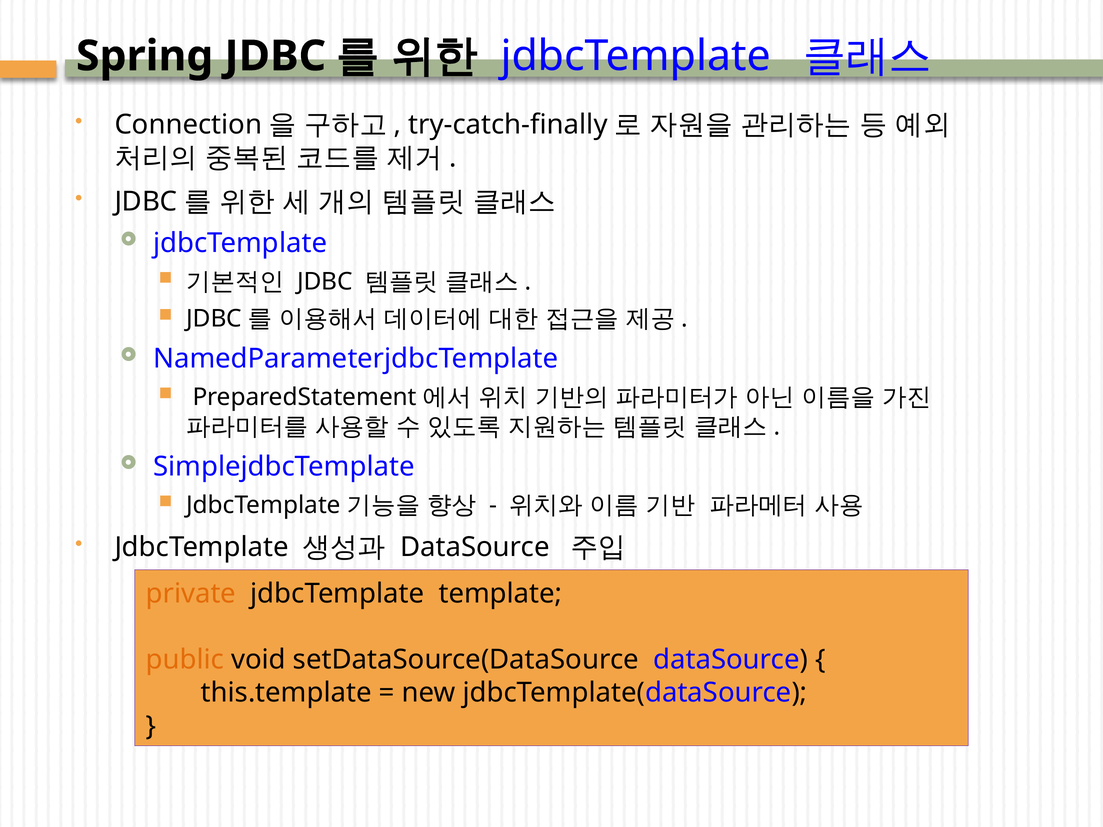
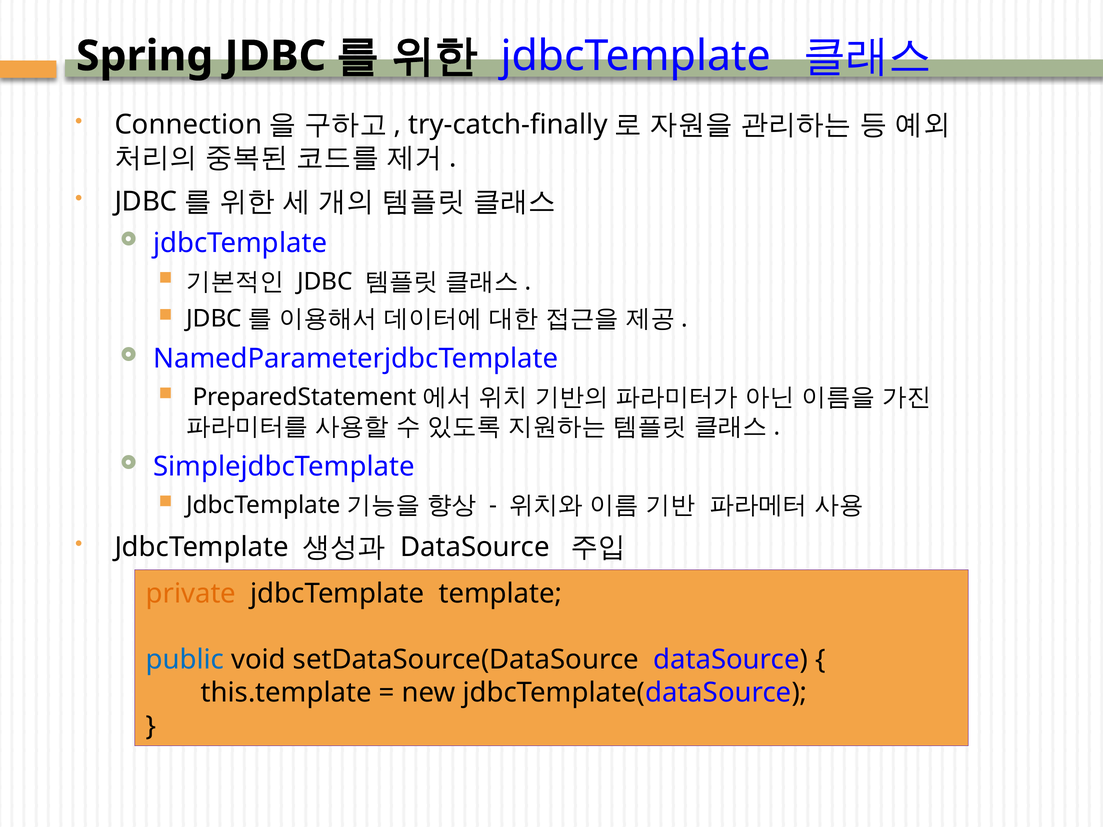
public colour: orange -> blue
